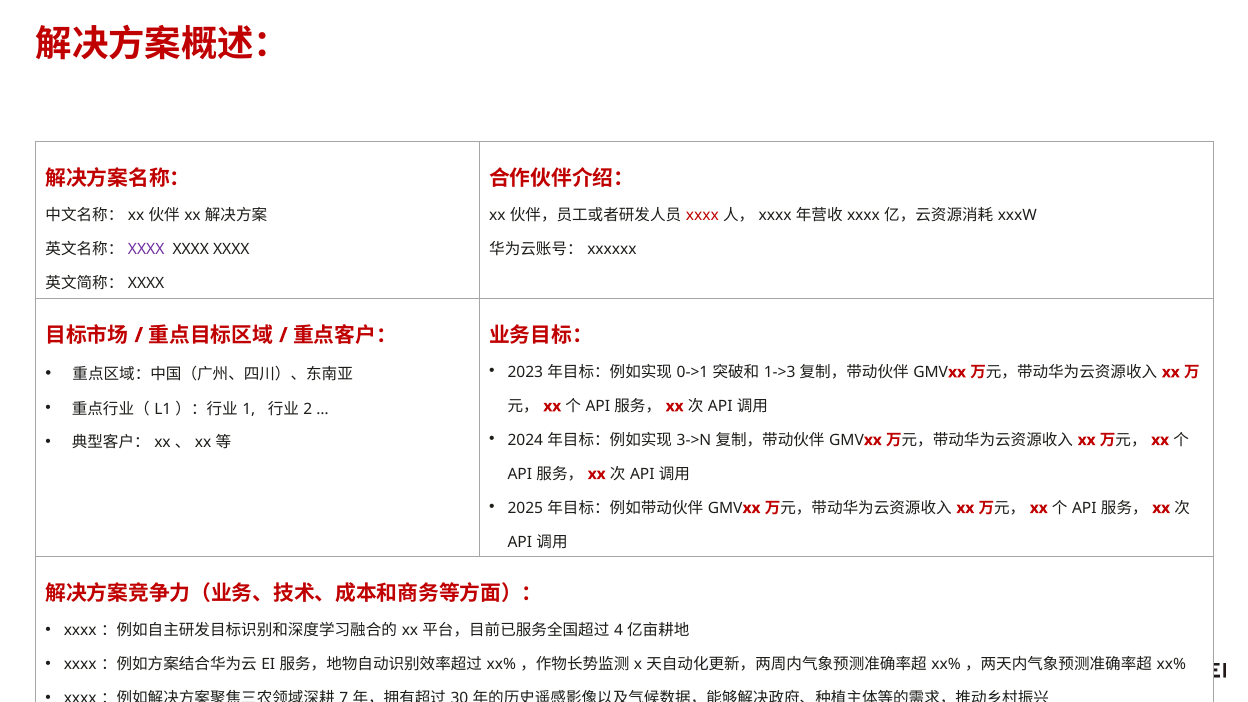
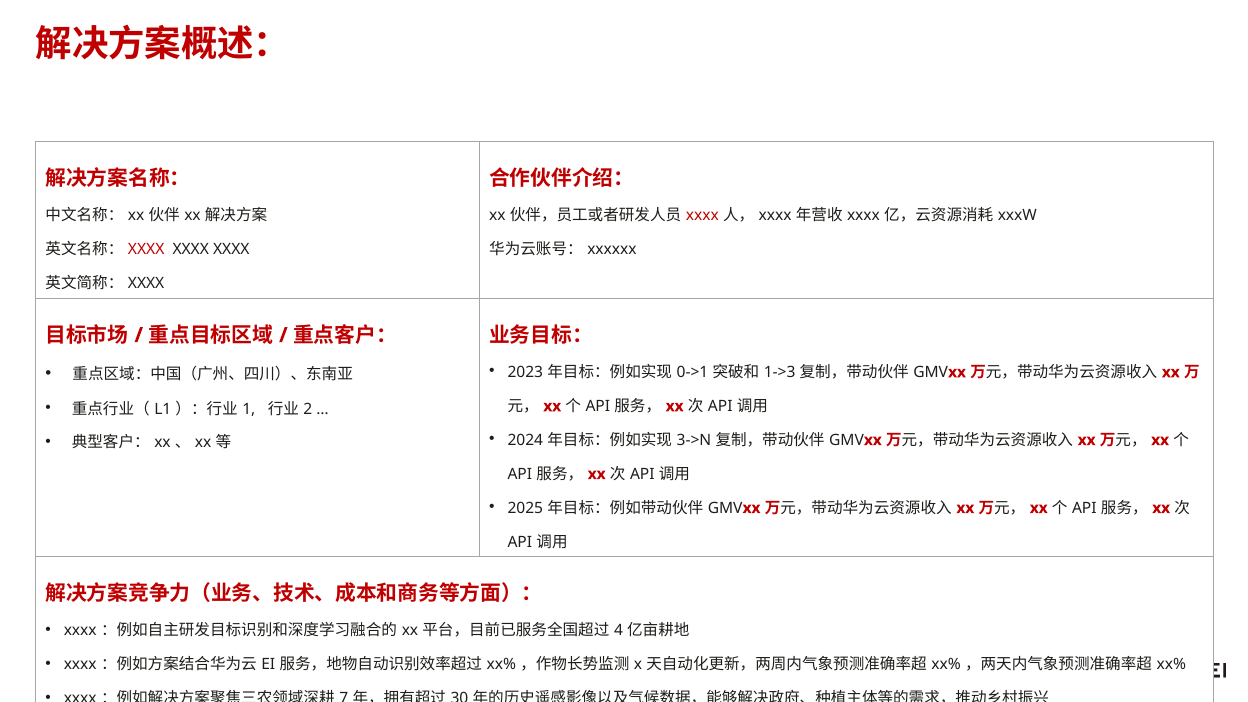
XXXX at (146, 249) colour: purple -> red
